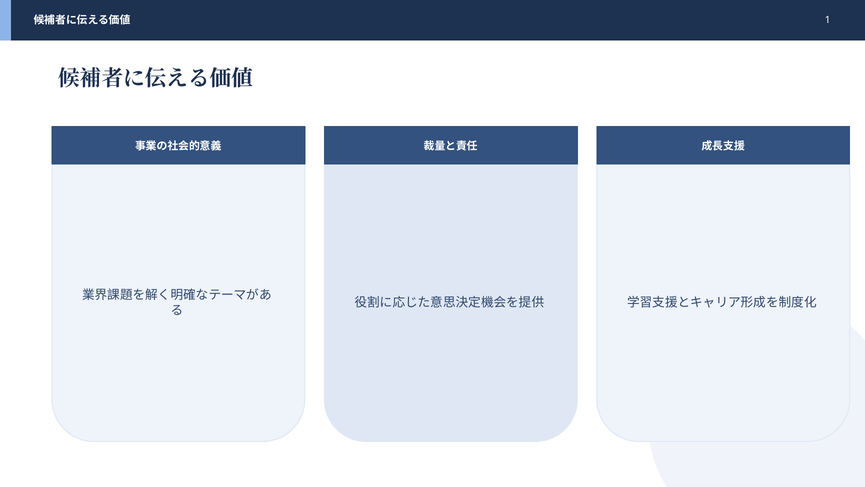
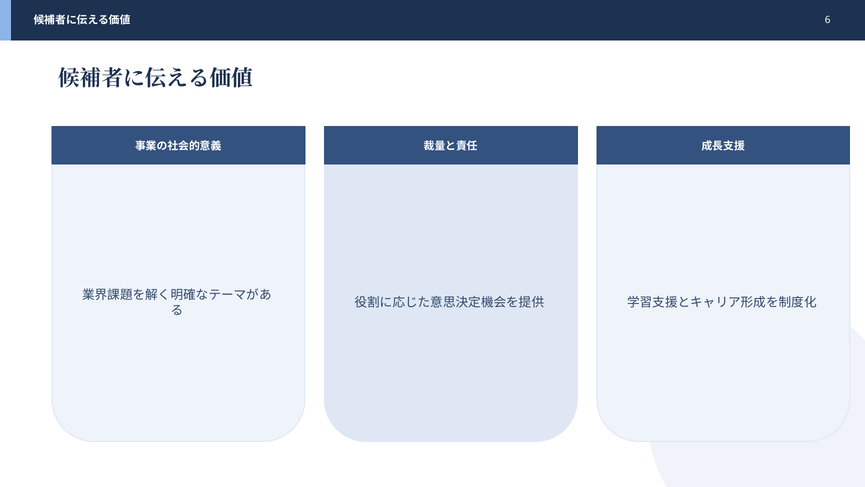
1: 1 -> 6
